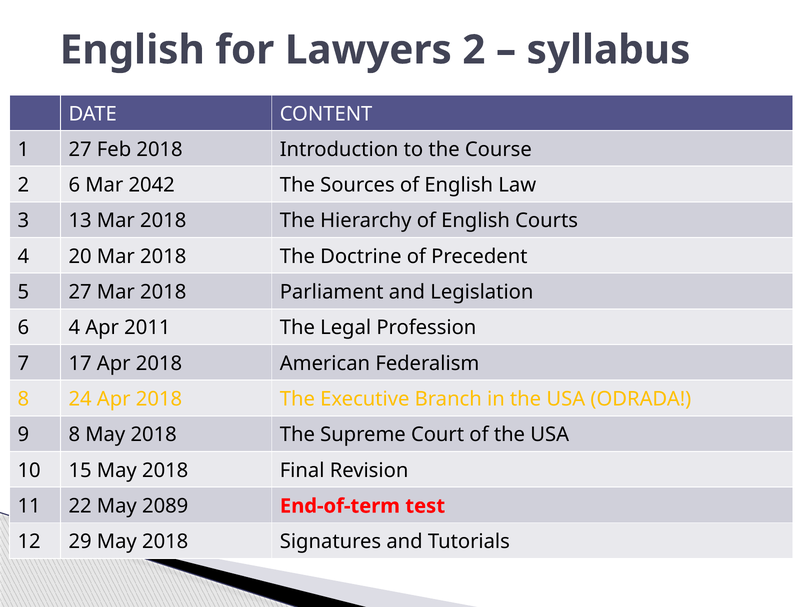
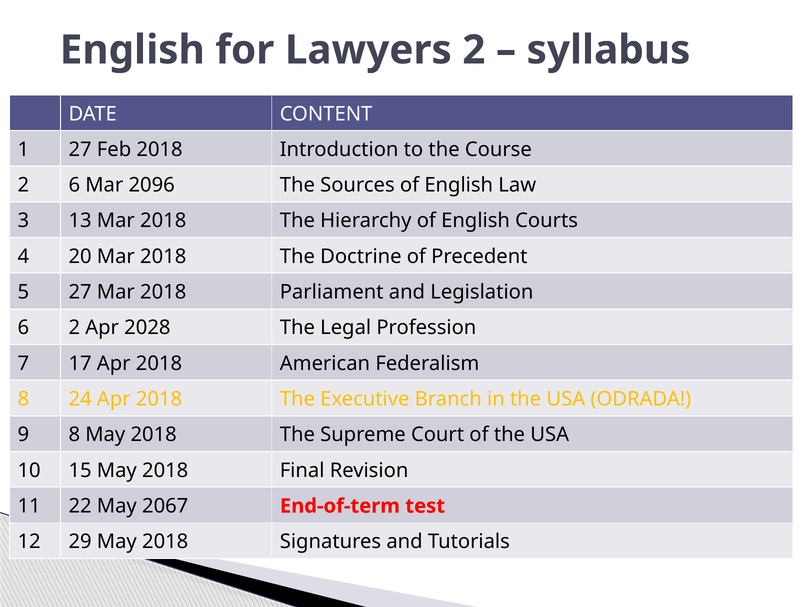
2042: 2042 -> 2096
6 4: 4 -> 2
2011: 2011 -> 2028
2089: 2089 -> 2067
